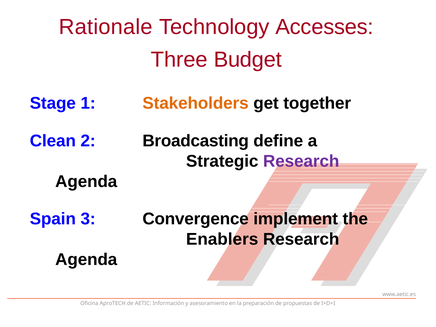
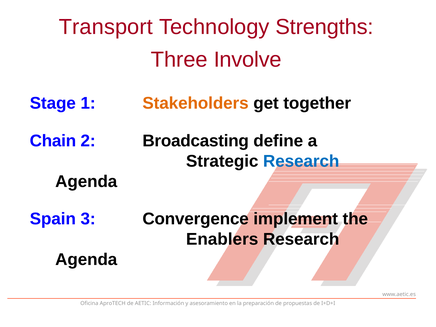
Rationale: Rationale -> Transport
Accesses: Accesses -> Strengths
Budget: Budget -> Involve
Clean: Clean -> Chain
Research at (301, 161) colour: purple -> blue
